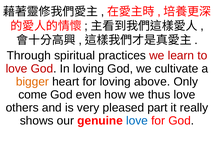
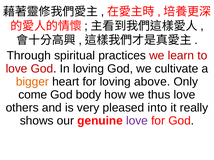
even: even -> body
part: part -> into
love at (137, 121) colour: blue -> purple
